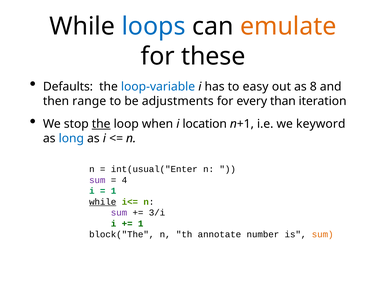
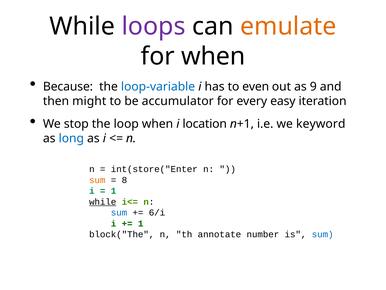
loops colour: blue -> purple
for these: these -> when
Defaults: Defaults -> Because
easy: easy -> even
8: 8 -> 9
range: range -> might
adjustments: adjustments -> accumulator
than: than -> easy
the at (101, 124) underline: present -> none
int(usual("Enter: int(usual("Enter -> int(store("Enter
sum at (97, 180) colour: purple -> orange
4: 4 -> 8
sum at (119, 212) colour: purple -> blue
3/i: 3/i -> 6/i
sum at (323, 234) colour: orange -> blue
